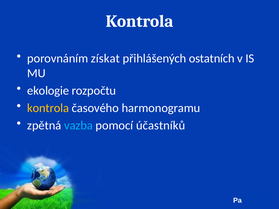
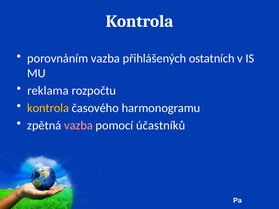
porovnáním získat: získat -> vazba
ekologie: ekologie -> reklama
vazba at (78, 125) colour: light blue -> pink
